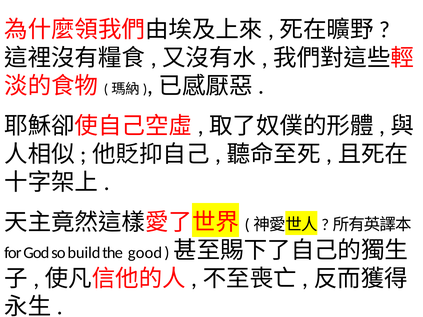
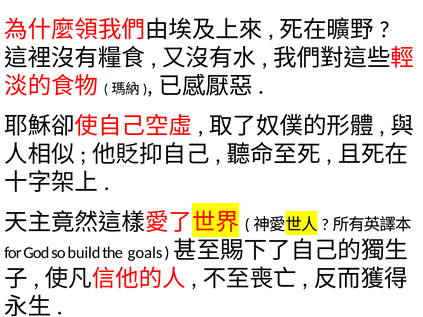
good: good -> goals
